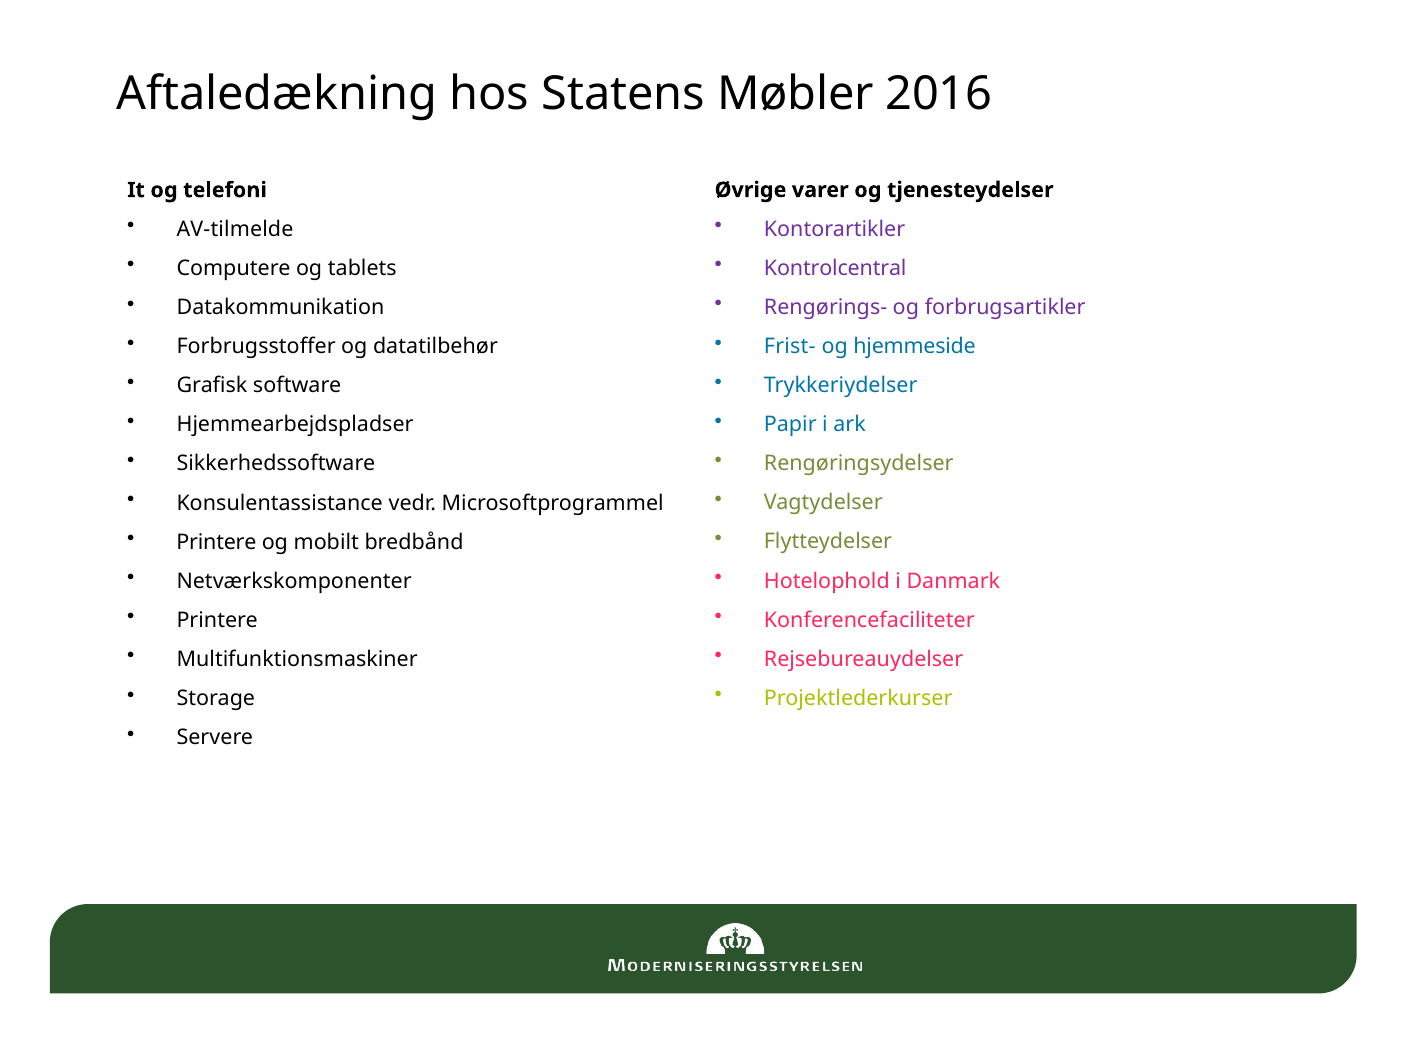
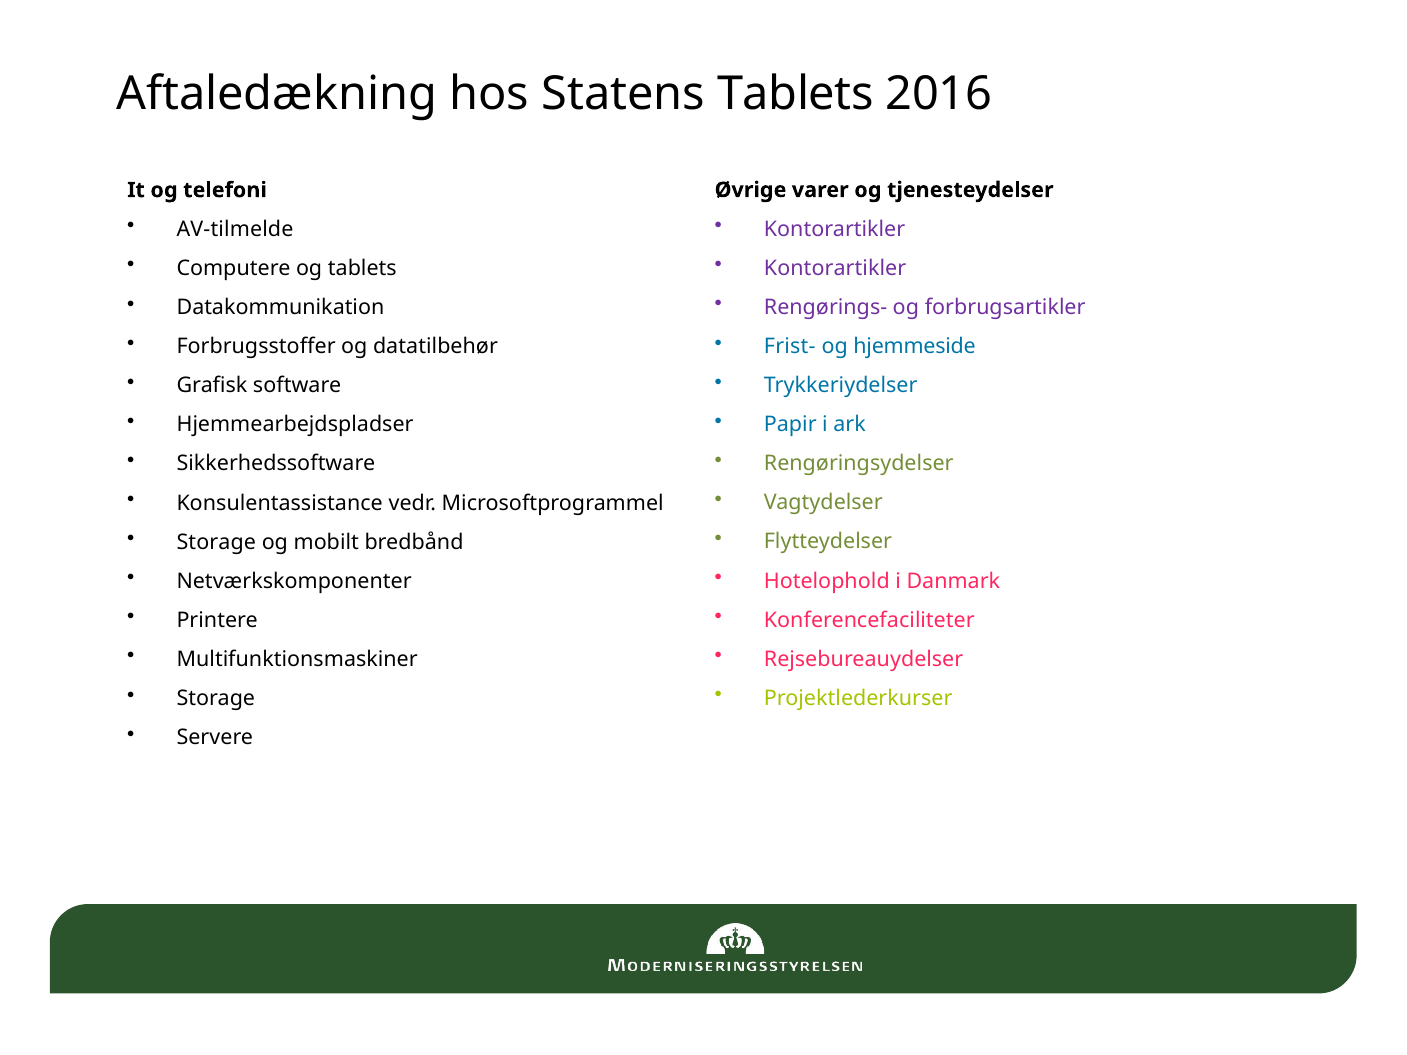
Statens Møbler: Møbler -> Tablets
Kontrolcentral at (835, 268): Kontrolcentral -> Kontorartikler
Printere at (216, 542): Printere -> Storage
